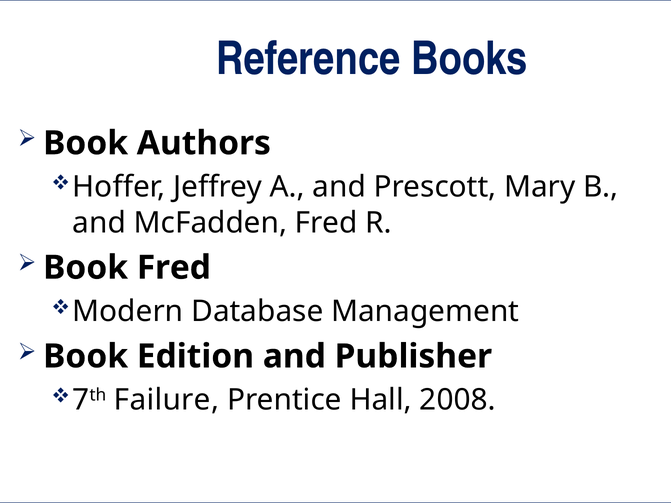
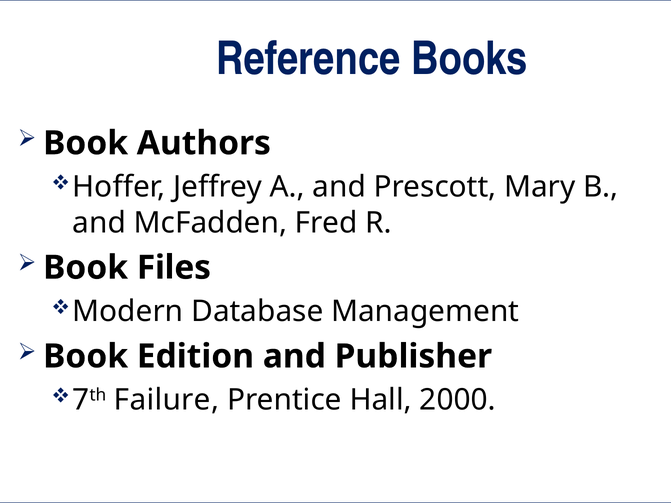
Book Fred: Fred -> Files
2008: 2008 -> 2000
